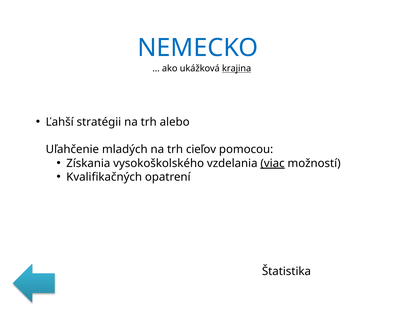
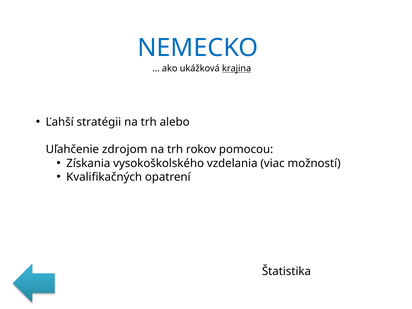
mladých: mladých -> zdrojom
cieľov: cieľov -> rokov
viac underline: present -> none
